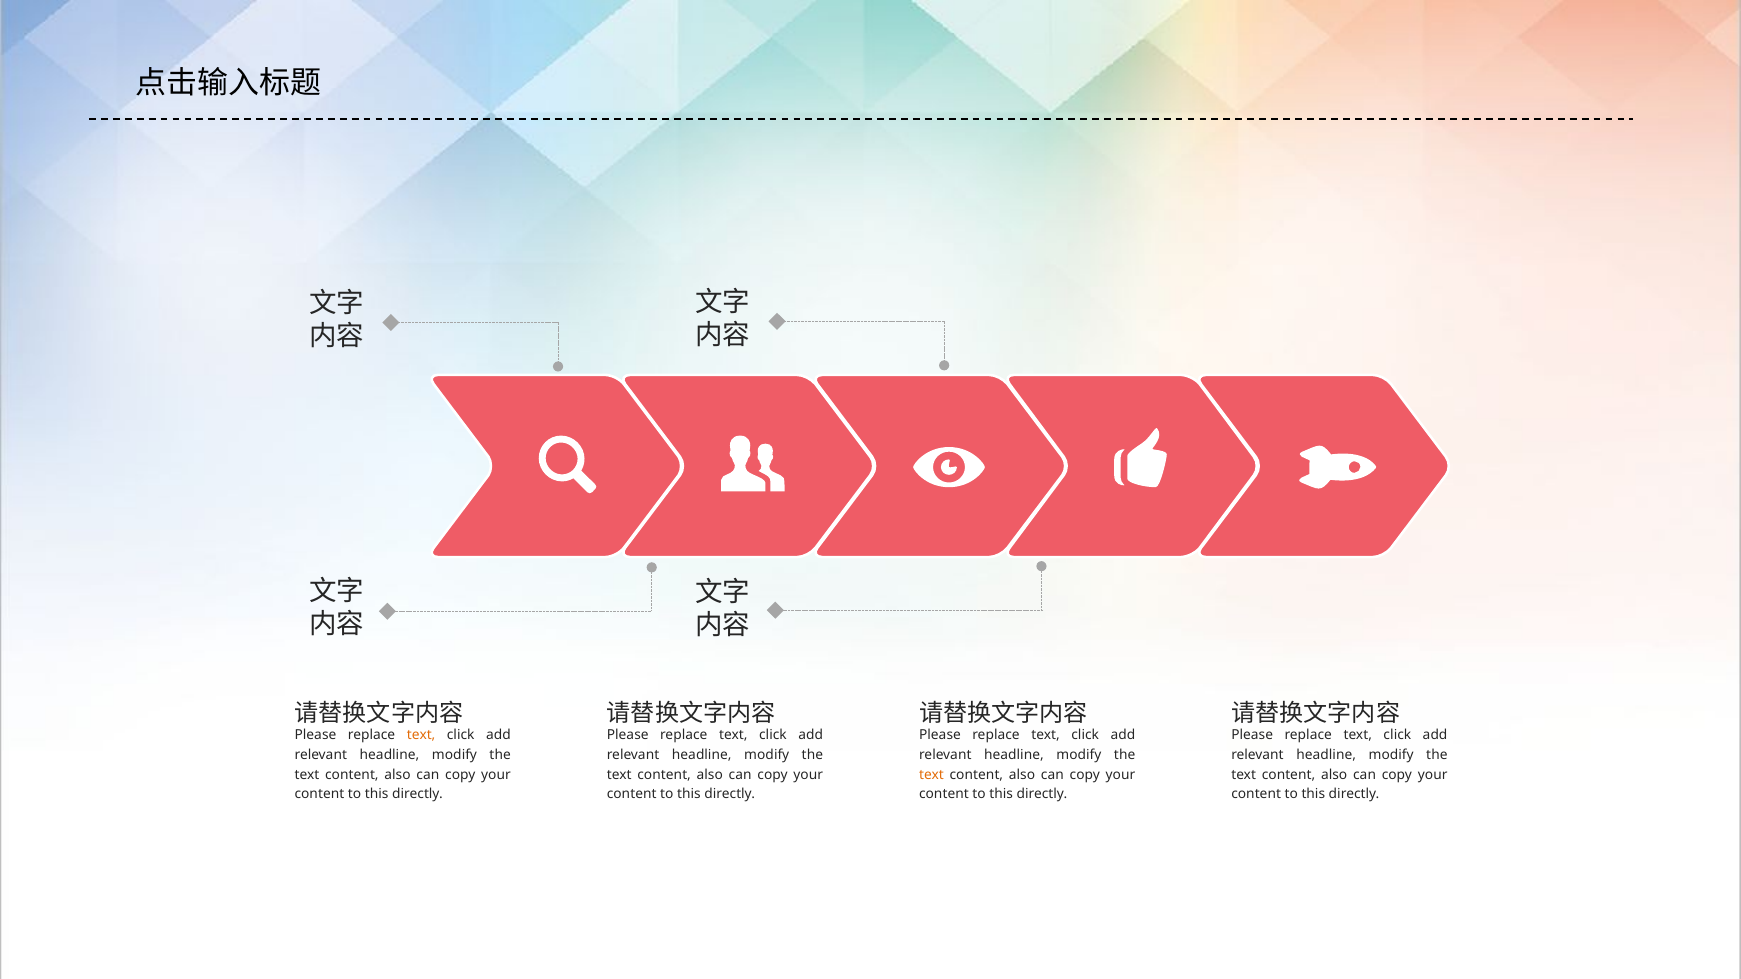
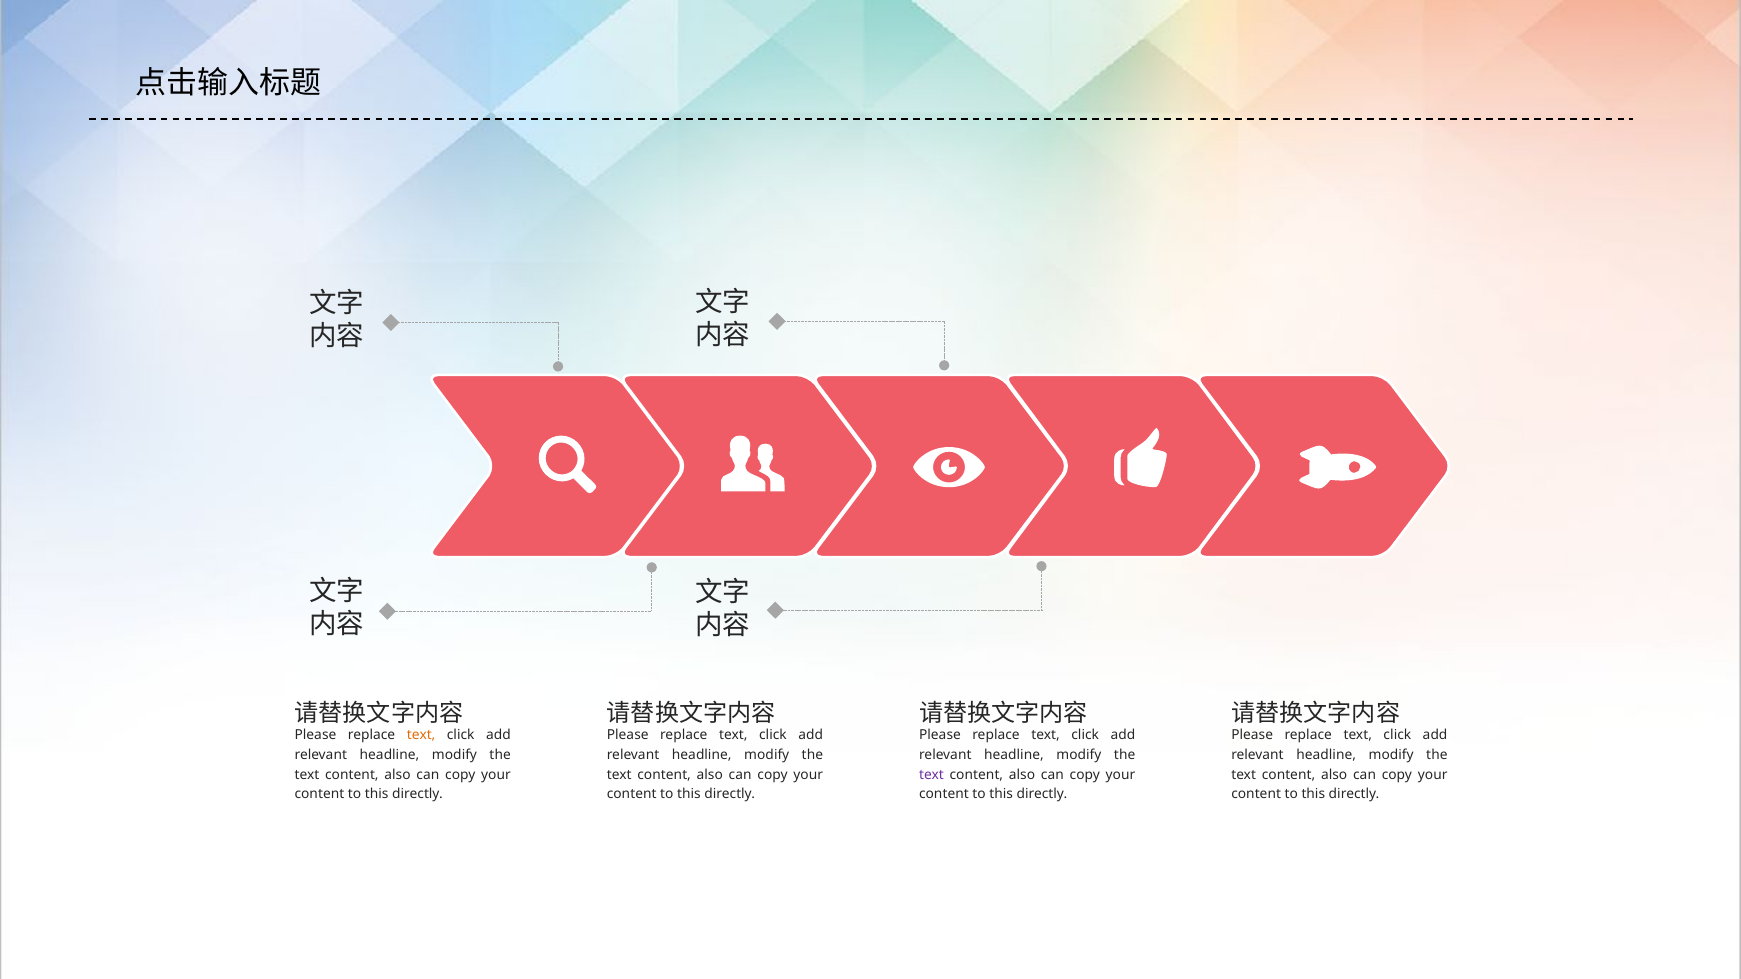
text at (932, 775) colour: orange -> purple
